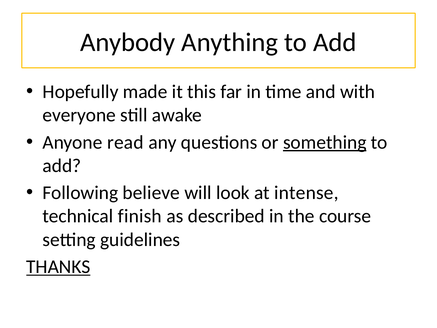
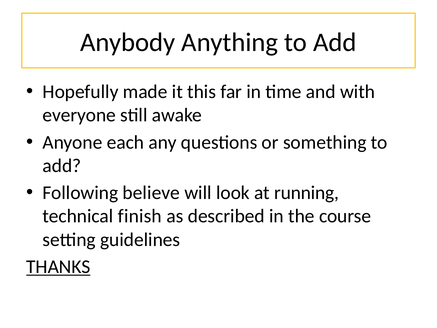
read: read -> each
something underline: present -> none
intense: intense -> running
